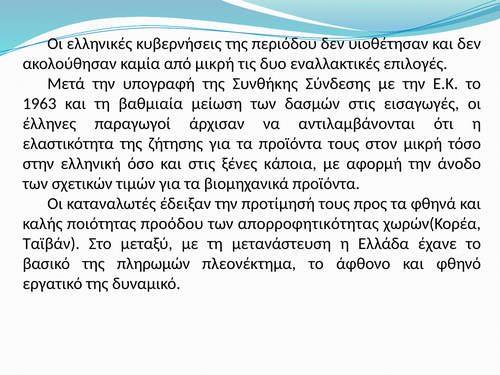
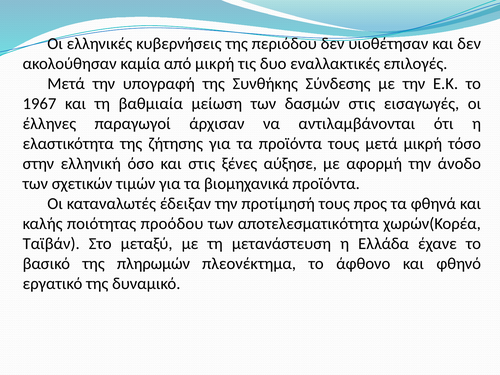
1963: 1963 -> 1967
τους στον: στον -> μετά
κάποια: κάποια -> αύξησε
απορροφητικότητας: απορροφητικότητας -> αποτελεσματικότητα
